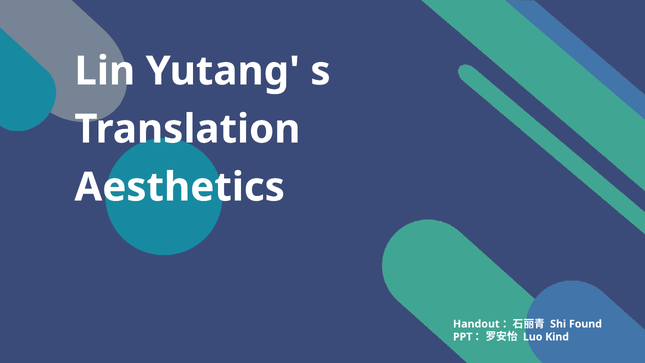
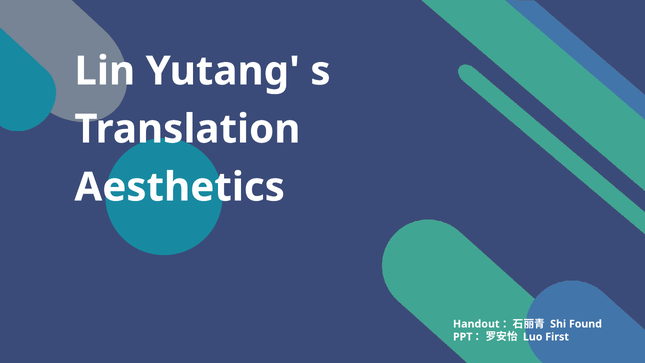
Kind: Kind -> First
